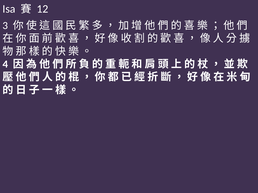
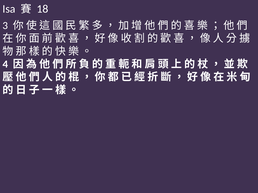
12: 12 -> 18
